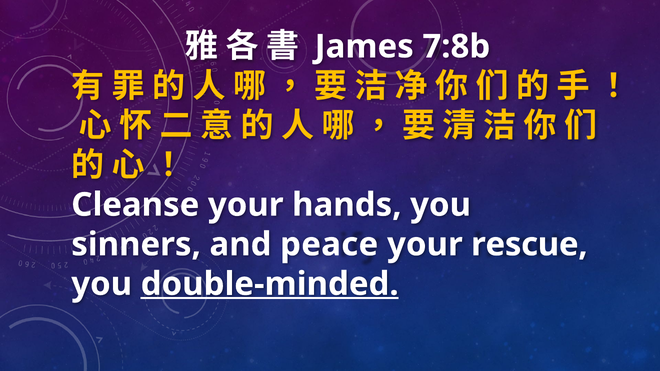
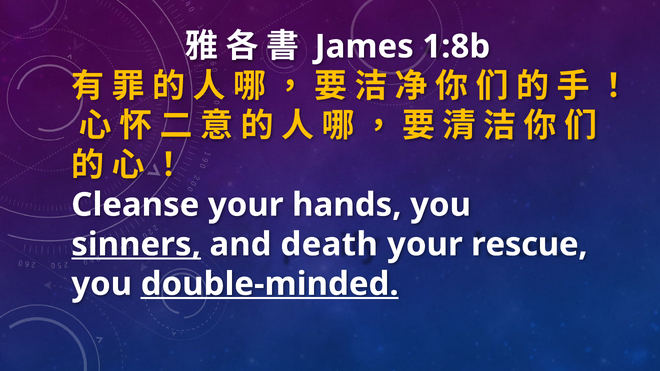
7:8b: 7:8b -> 1:8b
sinners underline: none -> present
peace: peace -> death
